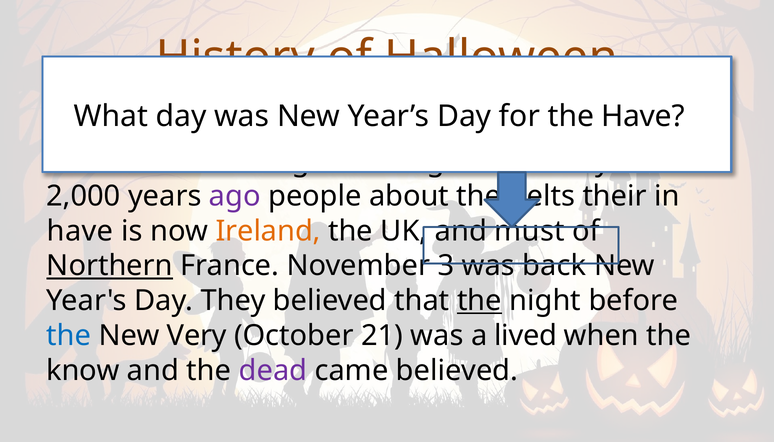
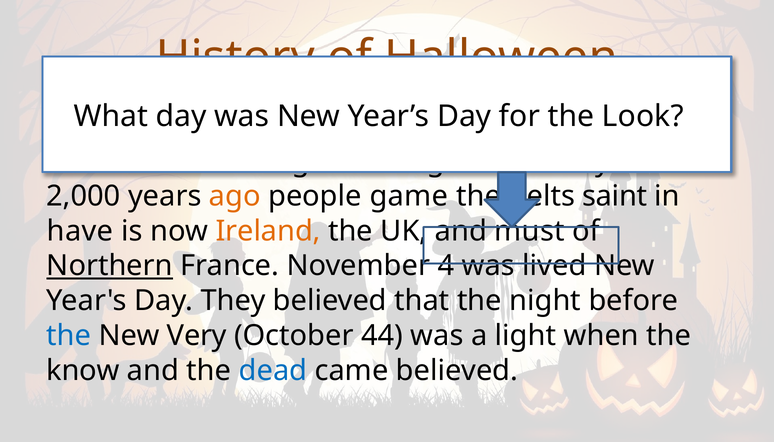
the Have: Have -> Look
ago colour: purple -> orange
about: about -> game
their: their -> saint
3: 3 -> 4
back: back -> lived
the at (479, 301) underline: present -> none
21: 21 -> 44
lived: lived -> light
dead colour: purple -> blue
